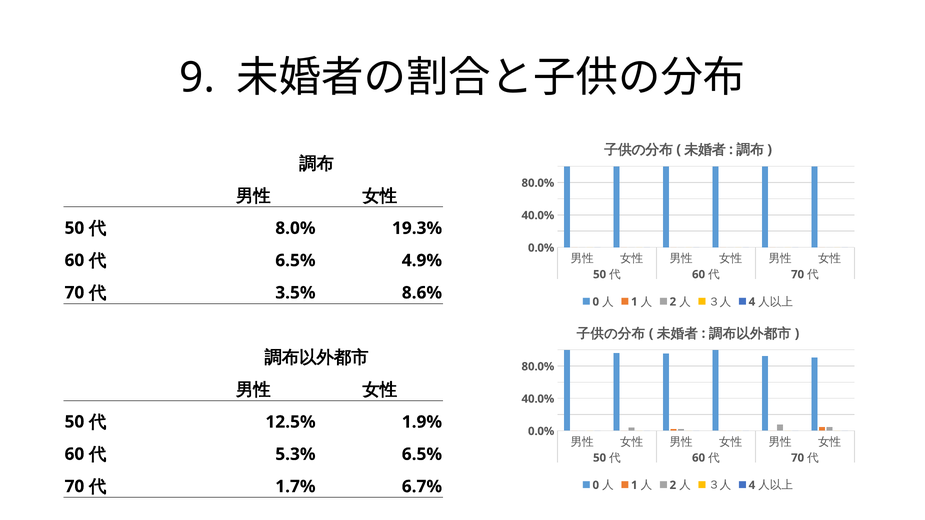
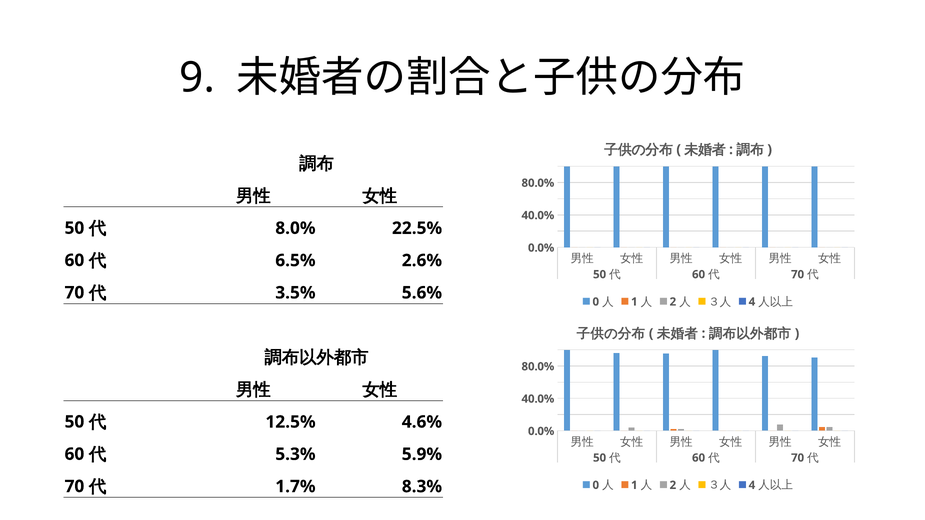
19.3%: 19.3% -> 22.5%
4.9%: 4.9% -> 2.6%
8.6%: 8.6% -> 5.6%
1.9%: 1.9% -> 4.6%
5.3% 6.5%: 6.5% -> 5.9%
6.7%: 6.7% -> 8.3%
